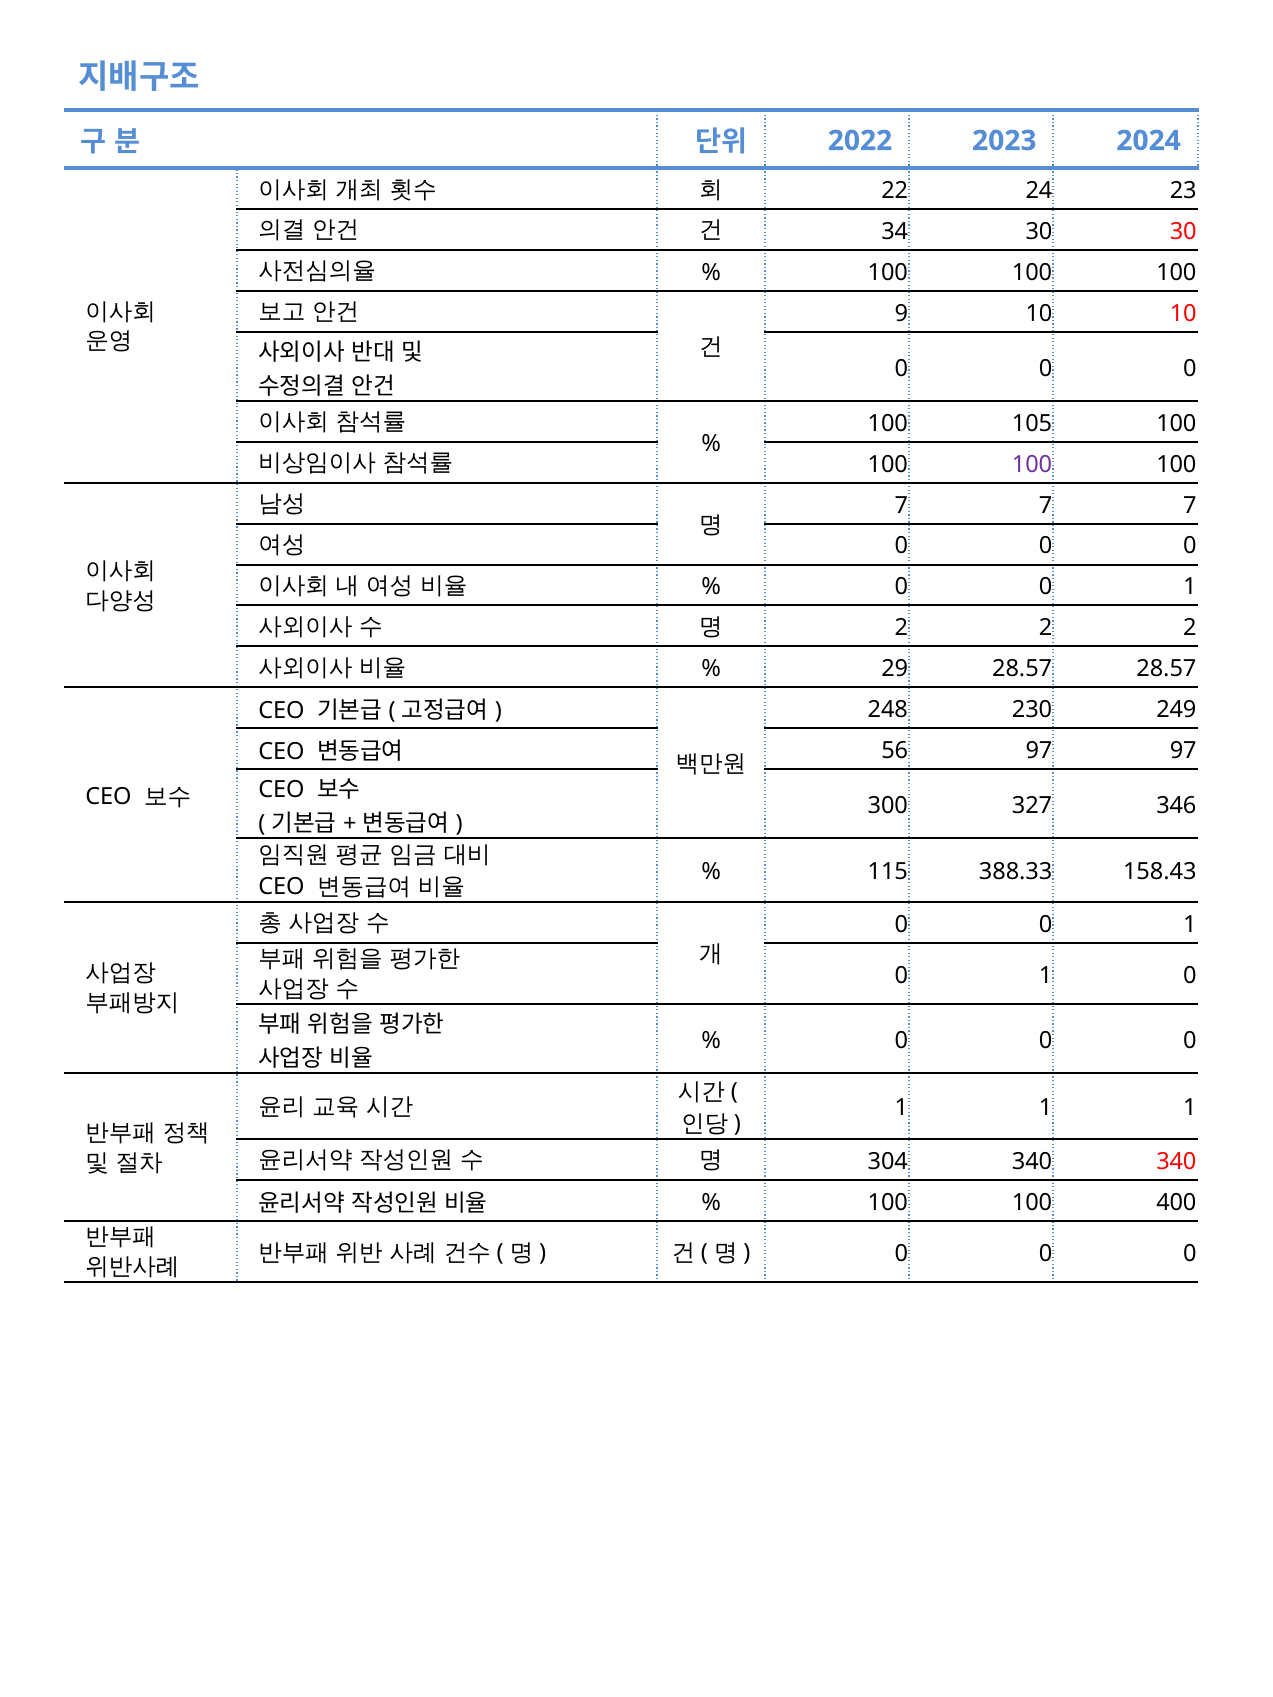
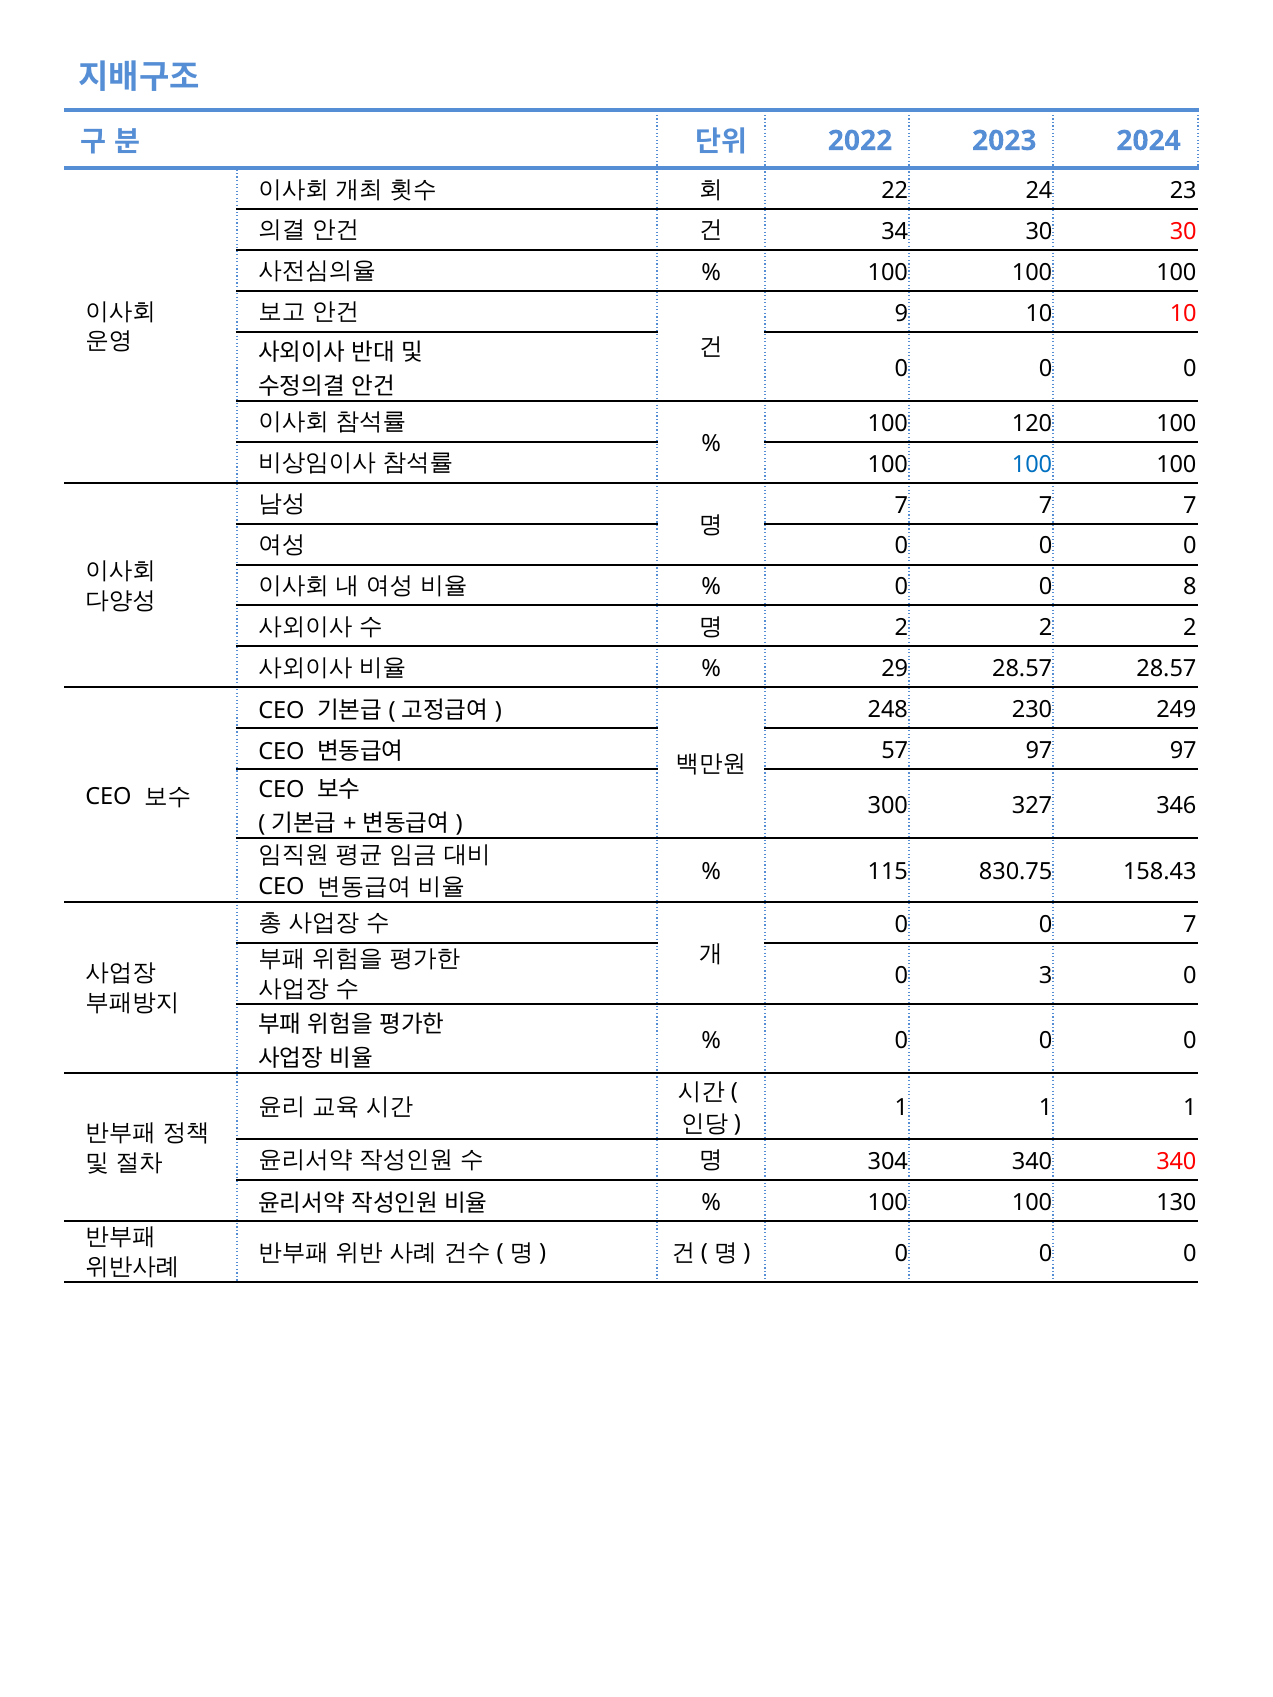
105: 105 -> 120
100 at (1032, 465) colour: purple -> blue
1 at (1190, 587): 1 -> 8
56: 56 -> 57
388.33: 388.33 -> 830.75
1 at (1190, 925): 1 -> 7
1 at (1046, 975): 1 -> 3
400: 400 -> 130
